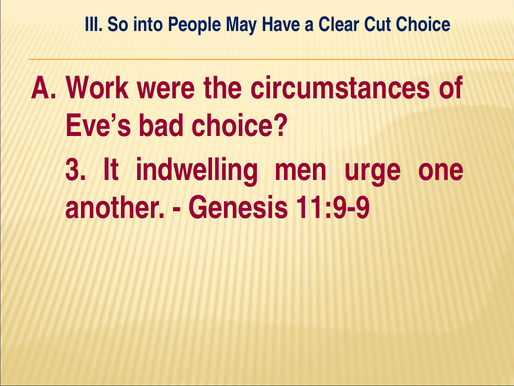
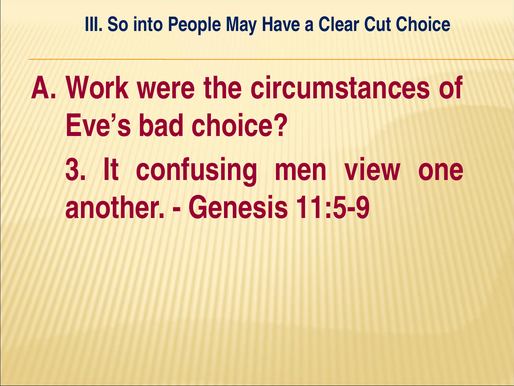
indwelling: indwelling -> confusing
urge: urge -> view
11:9-9: 11:9-9 -> 11:5-9
